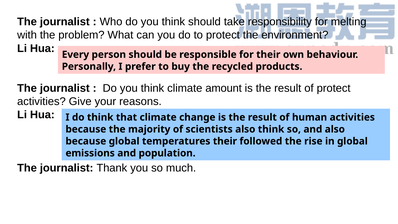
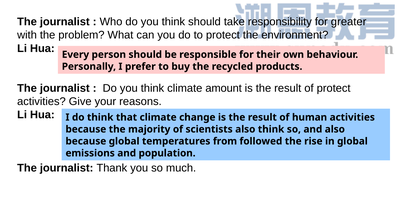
melting: melting -> greater
temperatures their: their -> from
